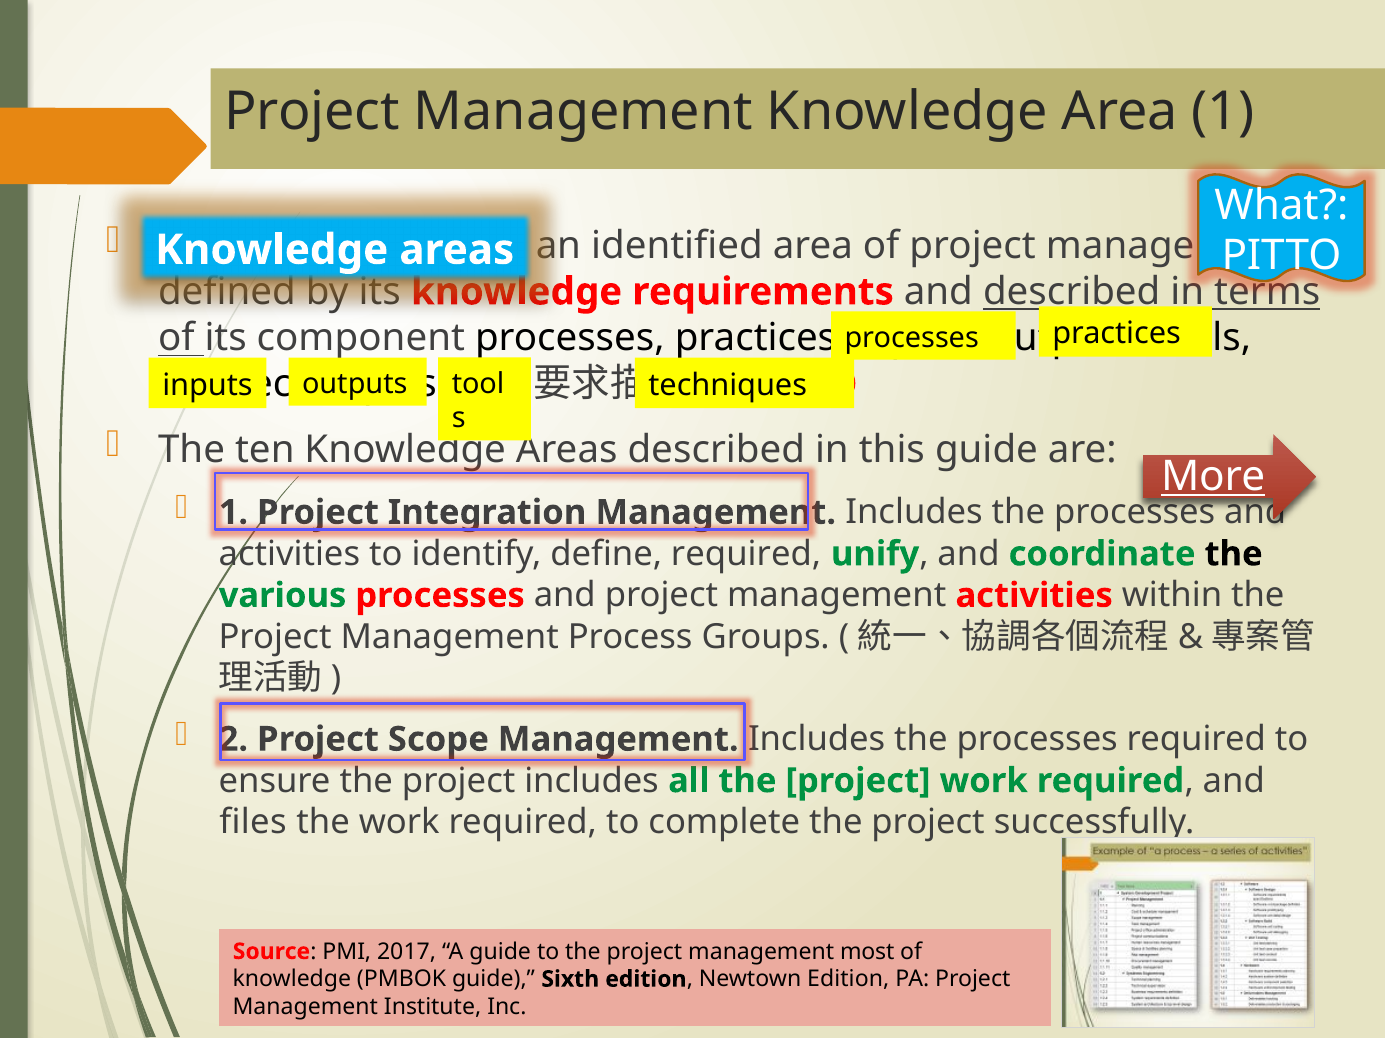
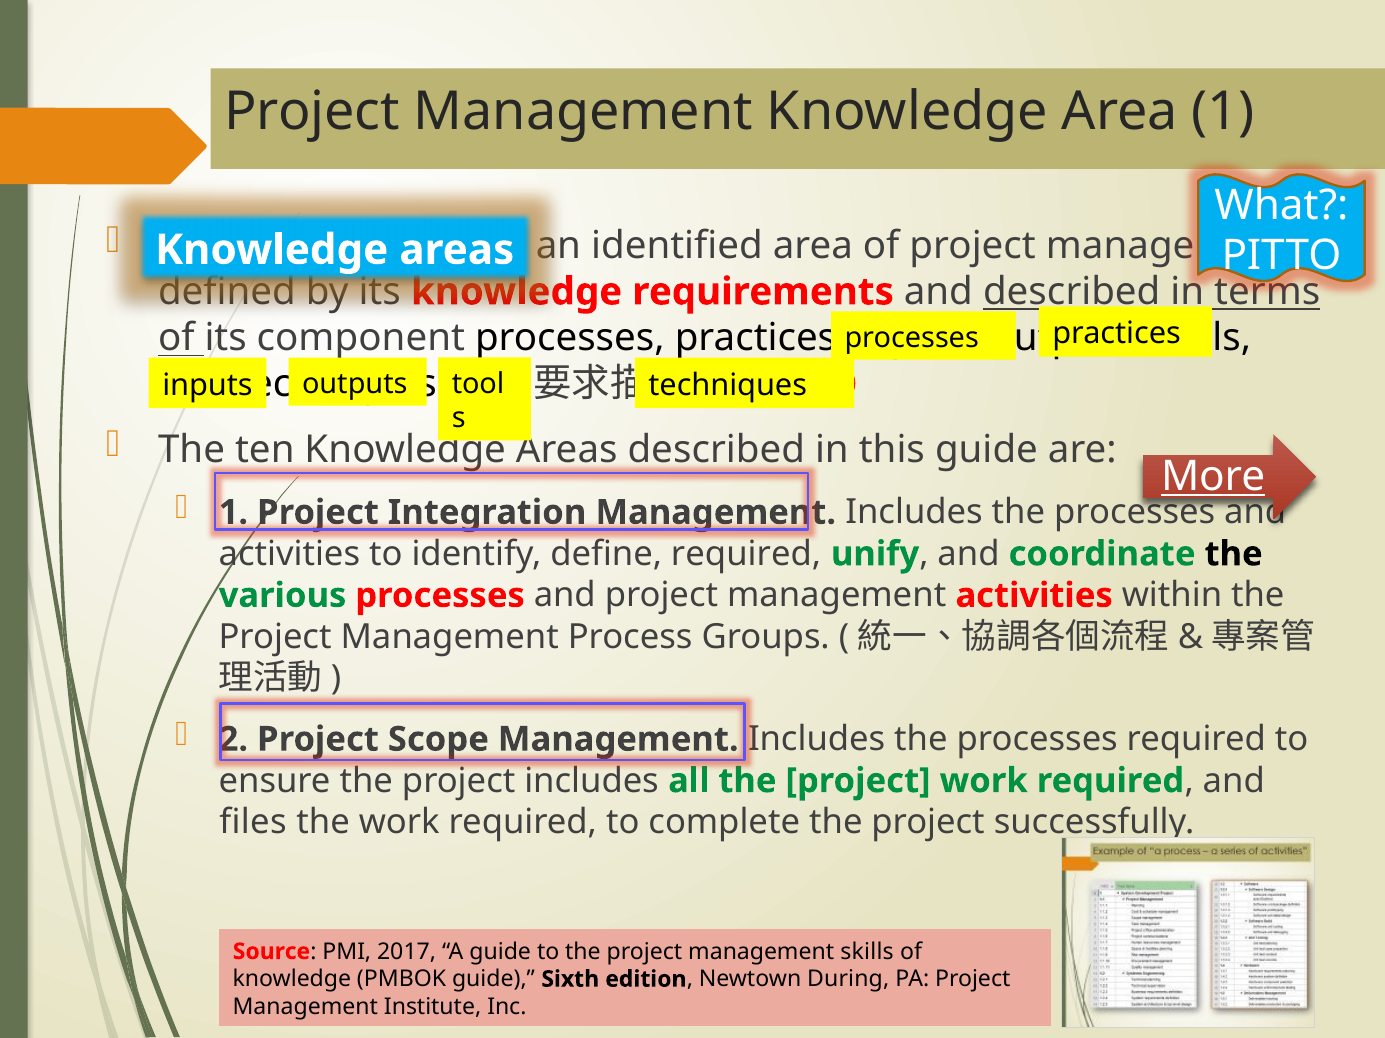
most: most -> skills
Newtown Edition: Edition -> During
